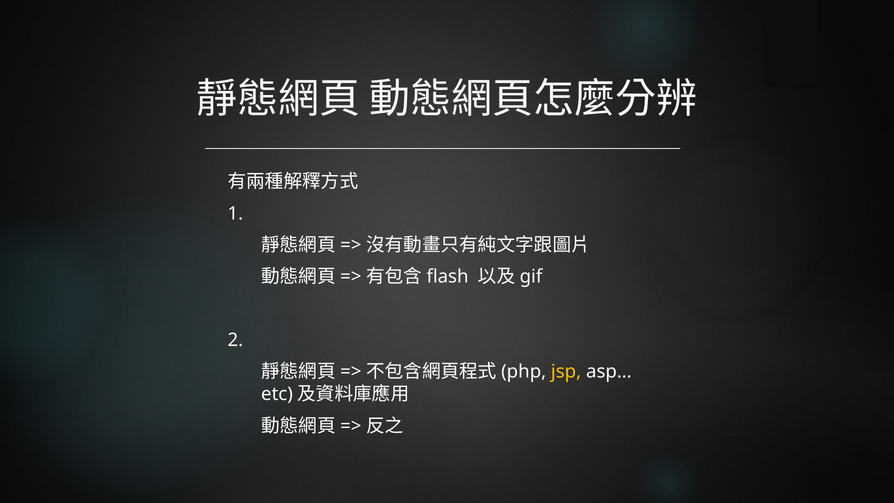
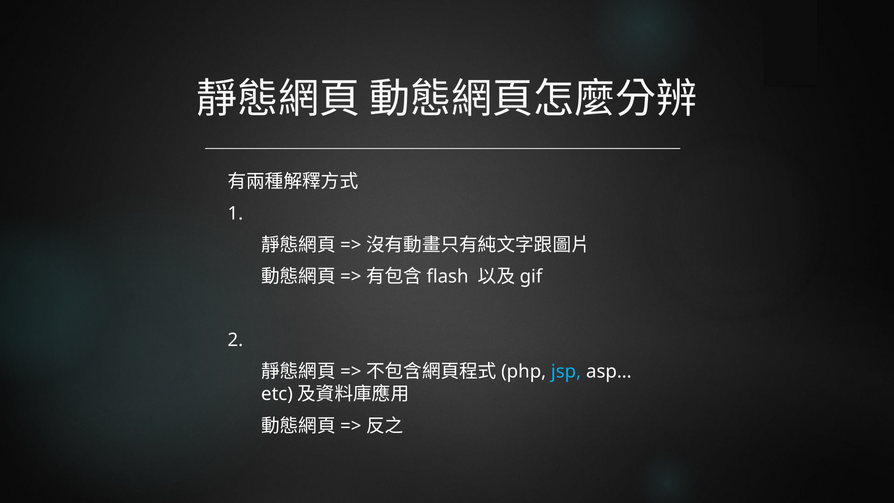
jsp colour: yellow -> light blue
